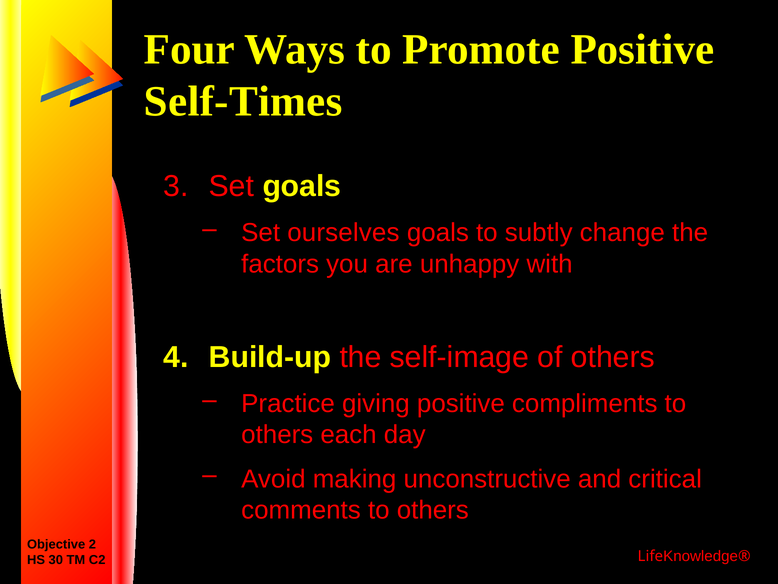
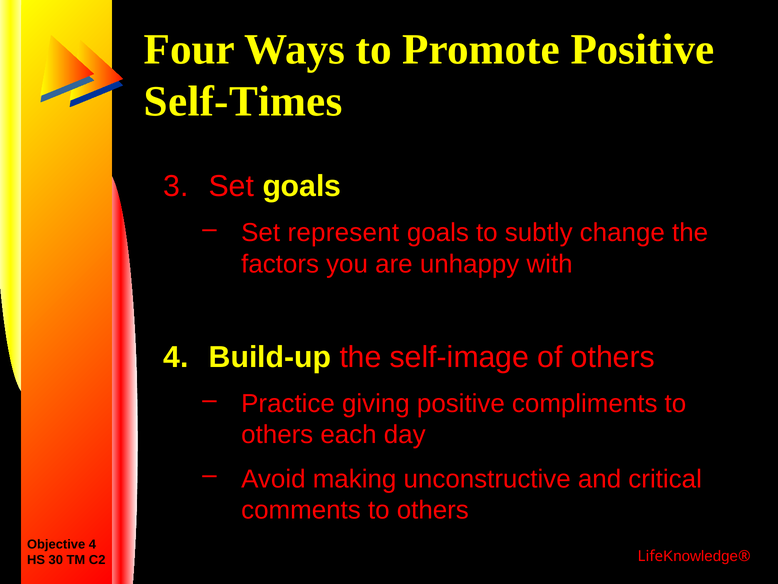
ourselves: ourselves -> represent
Objective 2: 2 -> 4
